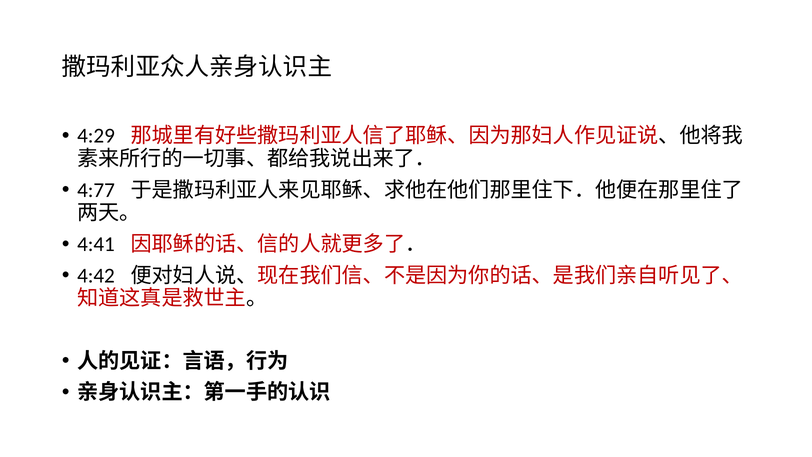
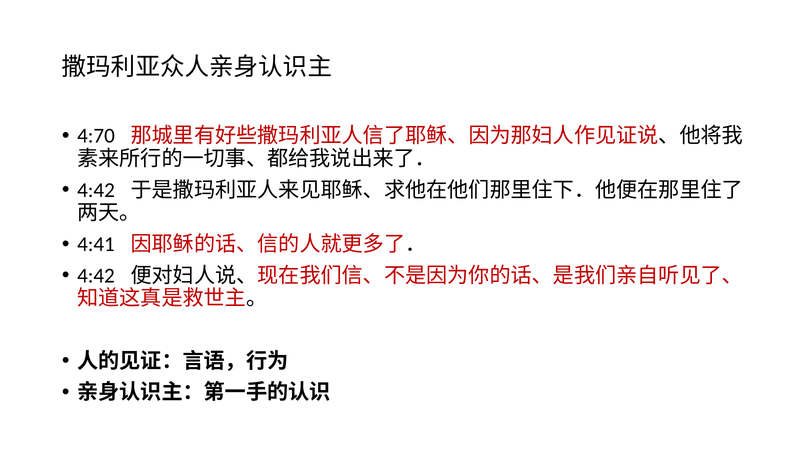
4:29: 4:29 -> 4:70
4:77 at (96, 190): 4:77 -> 4:42
